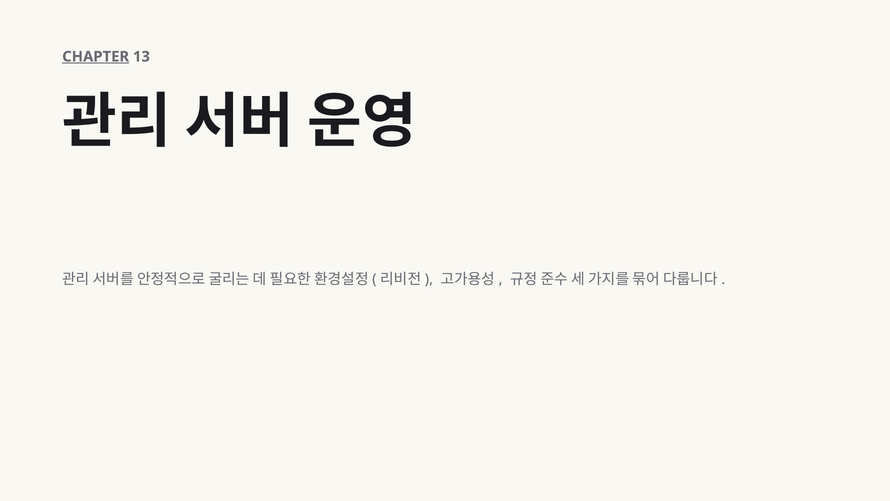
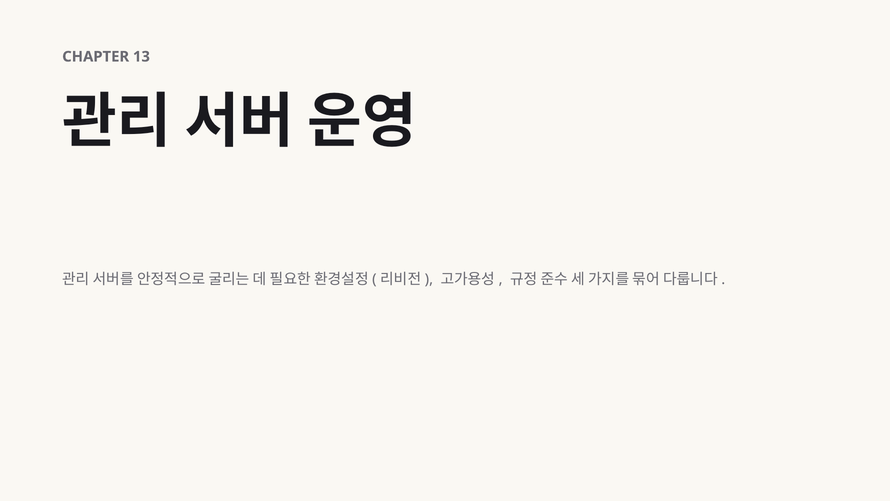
CHAPTER underline: present -> none
